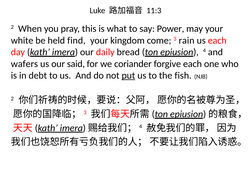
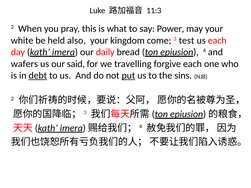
find: find -> also
rain: rain -> test
coriander: coriander -> travelling
debt underline: none -> present
fish: fish -> sins
